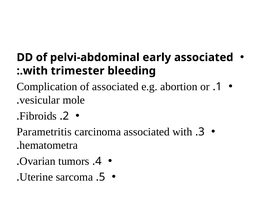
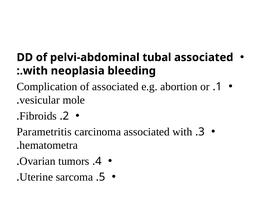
early: early -> tubal
trimester: trimester -> neoplasia
